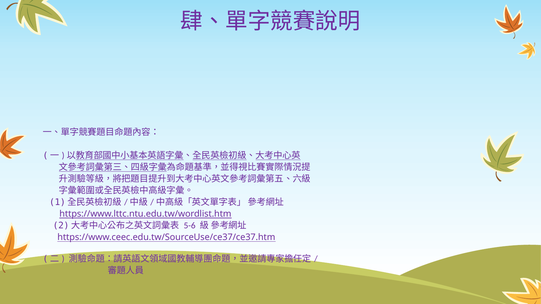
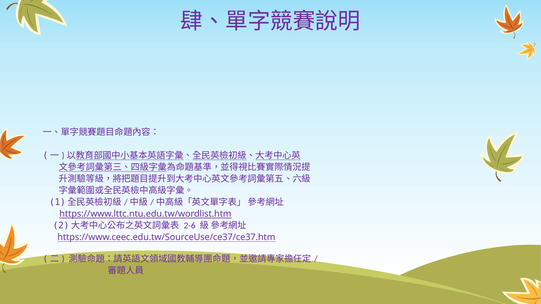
5-6: 5-6 -> 2-6
